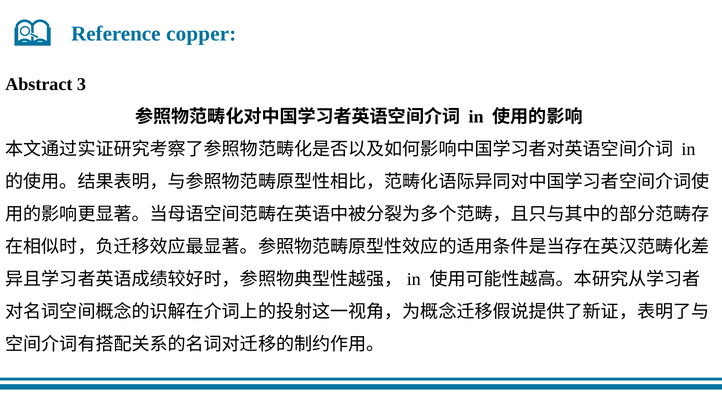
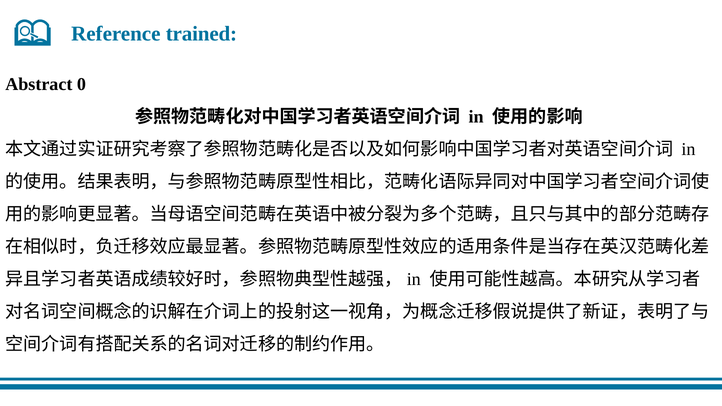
copper: copper -> trained
3: 3 -> 0
